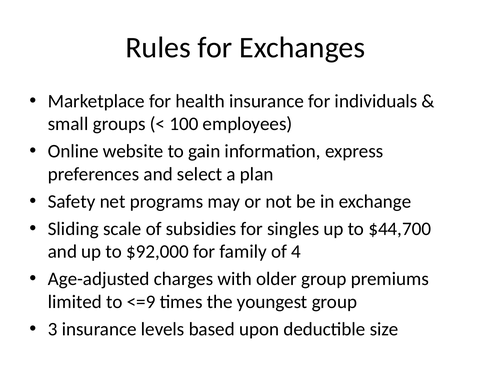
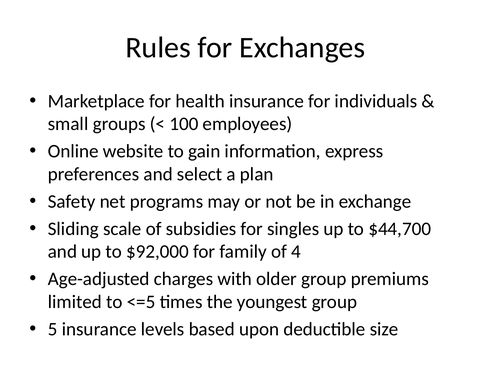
<=9: <=9 -> <=5
3: 3 -> 5
